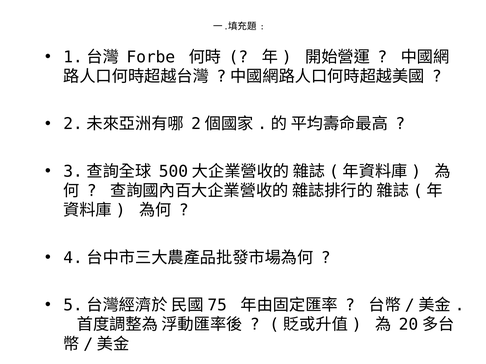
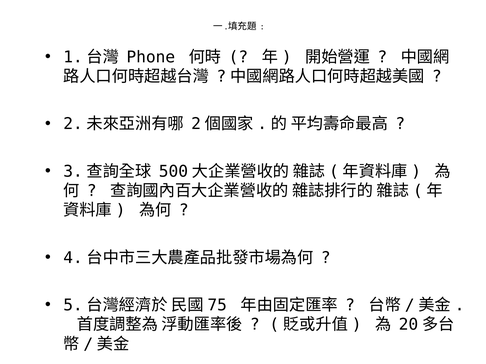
Forbe: Forbe -> Phone
